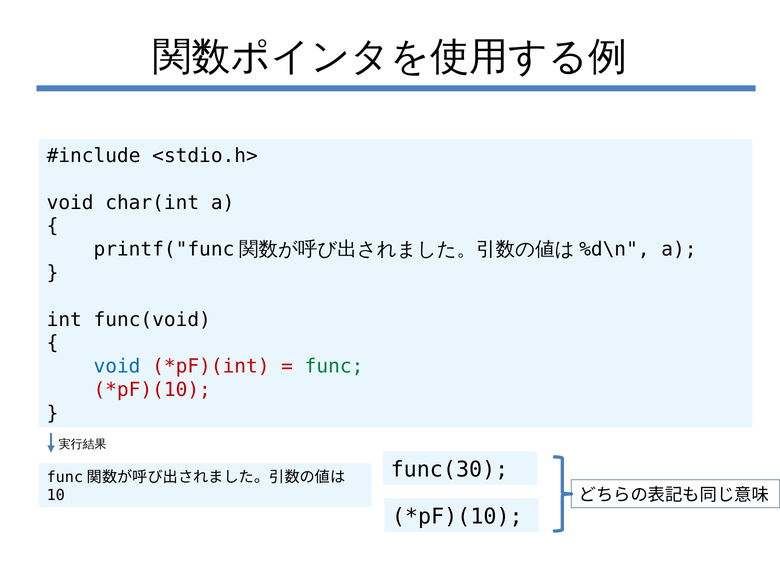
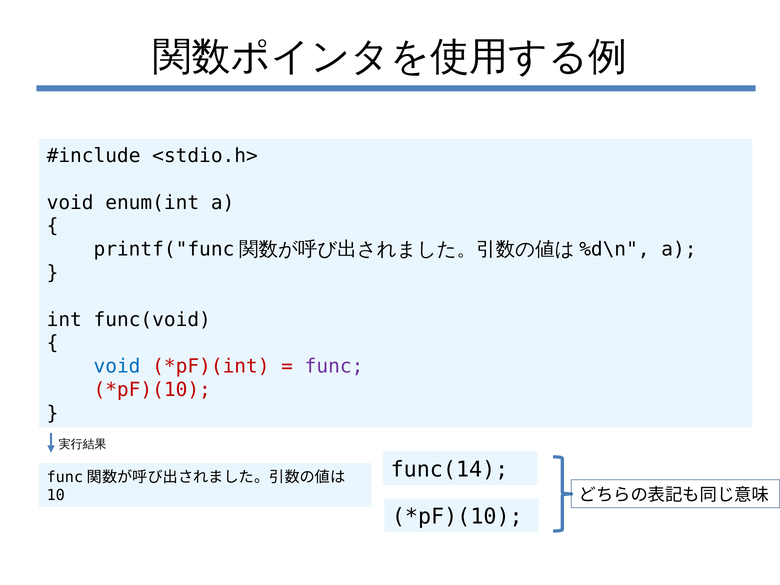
char(int: char(int -> enum(int
func colour: green -> purple
func(30: func(30 -> func(14
